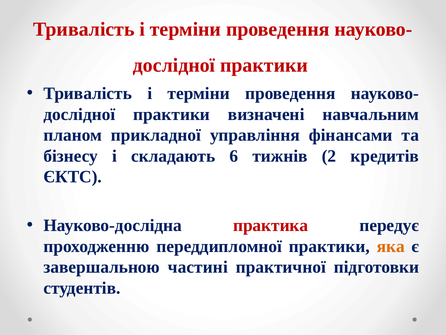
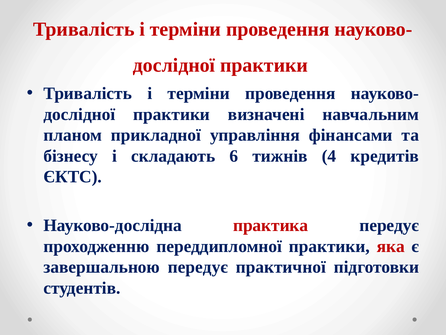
2: 2 -> 4
яка colour: orange -> red
завершальною частині: частині -> передує
